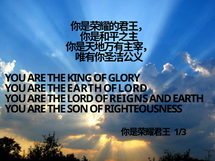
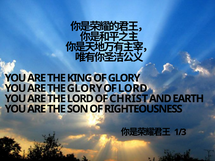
THE EARTH: EARTH -> GLORY
REIGNS: REIGNS -> CHRIST
